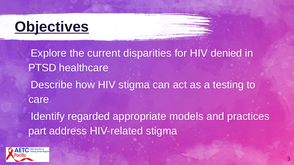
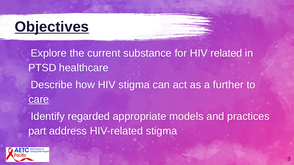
disparities: disparities -> substance
denied: denied -> related
testing: testing -> further
care underline: none -> present
